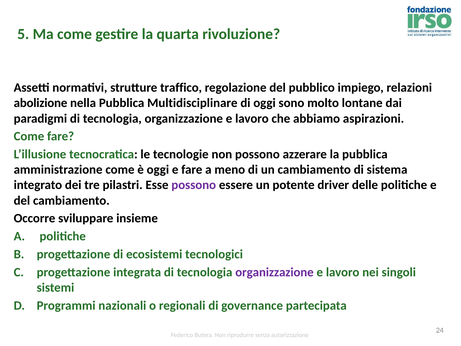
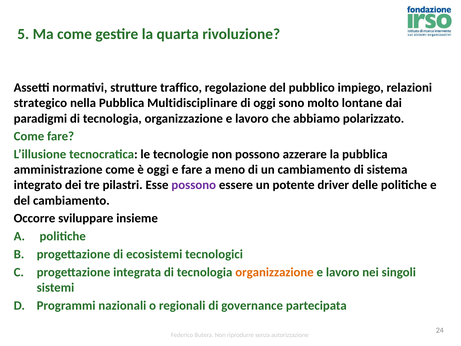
abolizione: abolizione -> strategico
aspirazioni: aspirazioni -> polarizzato
organizzazione at (274, 272) colour: purple -> orange
